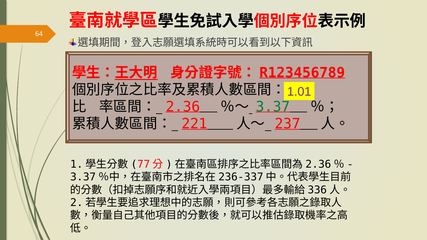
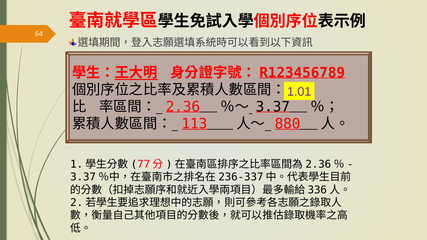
3.37 colour: green -> black
221: 221 -> 113
237: 237 -> 880
